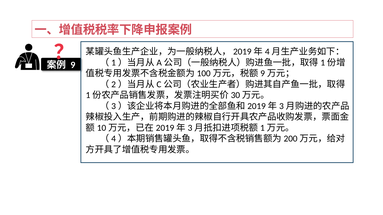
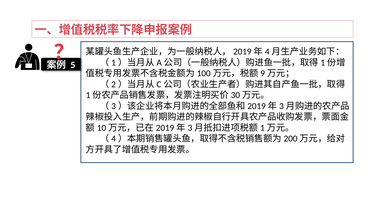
9: 9 -> 5
